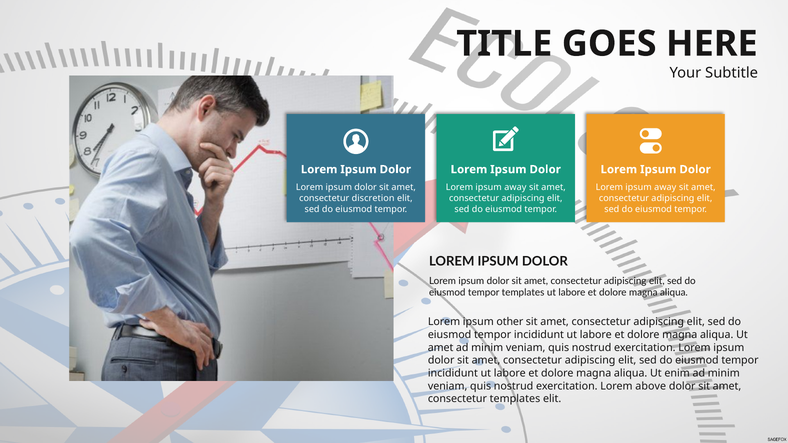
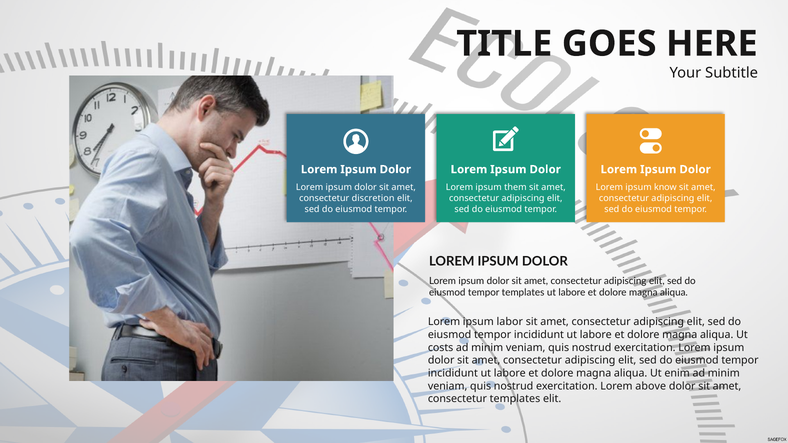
away at (515, 188): away -> them
away at (665, 188): away -> know
other: other -> labor
amet at (441, 348): amet -> costs
